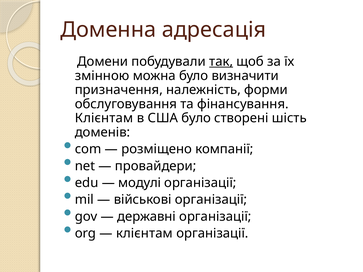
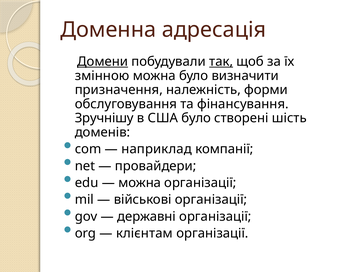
Домени underline: none -> present
Клієнтам at (104, 118): Клієнтам -> Зручнішу
розміщено: розміщено -> наприклад
модулі at (140, 183): модулі -> можна
